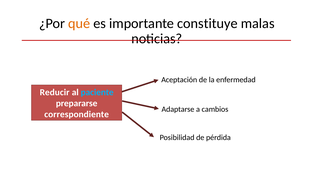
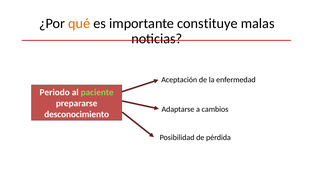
Reducir: Reducir -> Periodo
paciente colour: light blue -> light green
correspondiente: correspondiente -> desconocimiento
